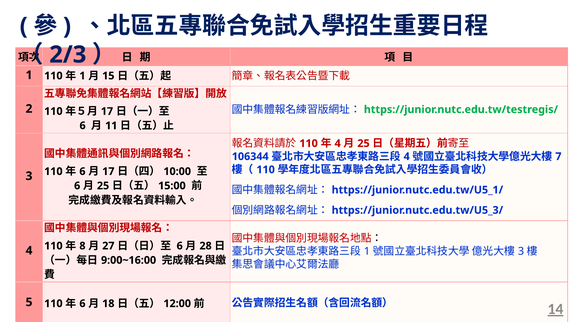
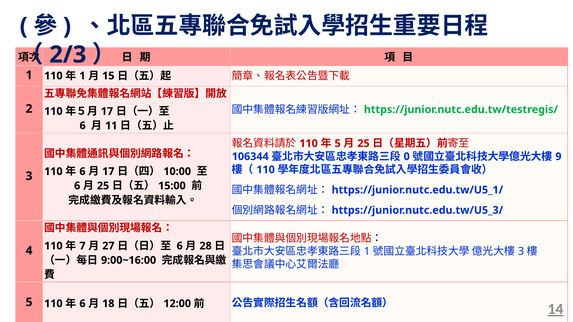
4 at (338, 144): 4 -> 5
4 at (407, 157): 4 -> 0
7: 7 -> 9
8: 8 -> 7
